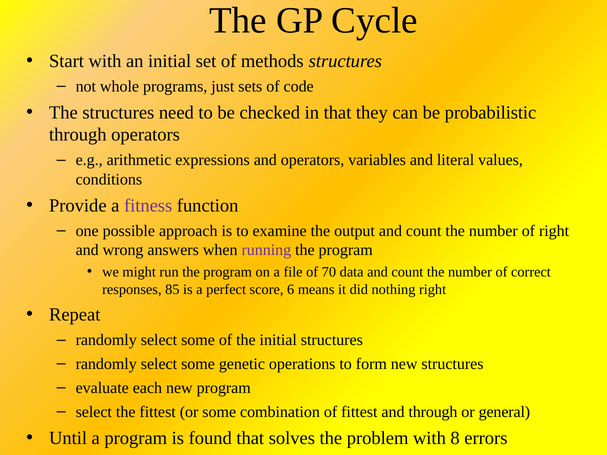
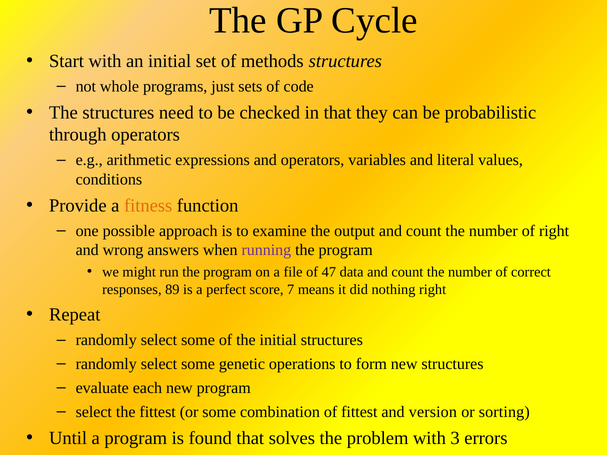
fitness colour: purple -> orange
70: 70 -> 47
85: 85 -> 89
6: 6 -> 7
and through: through -> version
general: general -> sorting
8: 8 -> 3
